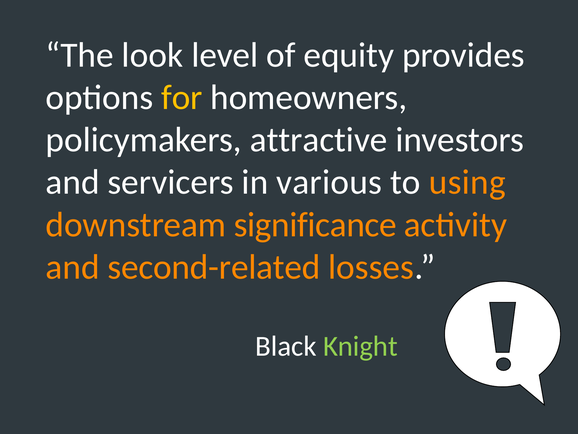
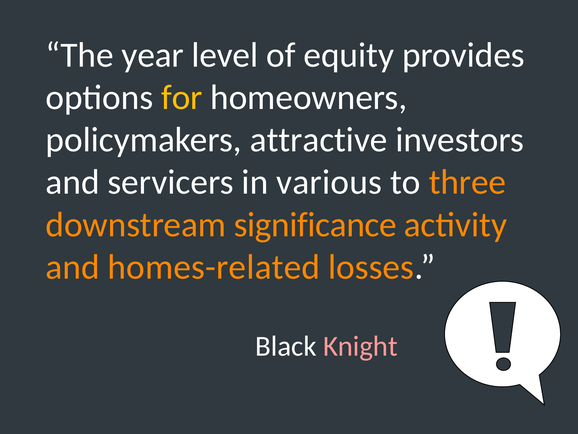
look: look -> year
using: using -> three
second-related: second-related -> homes-related
Knight colour: light green -> pink
